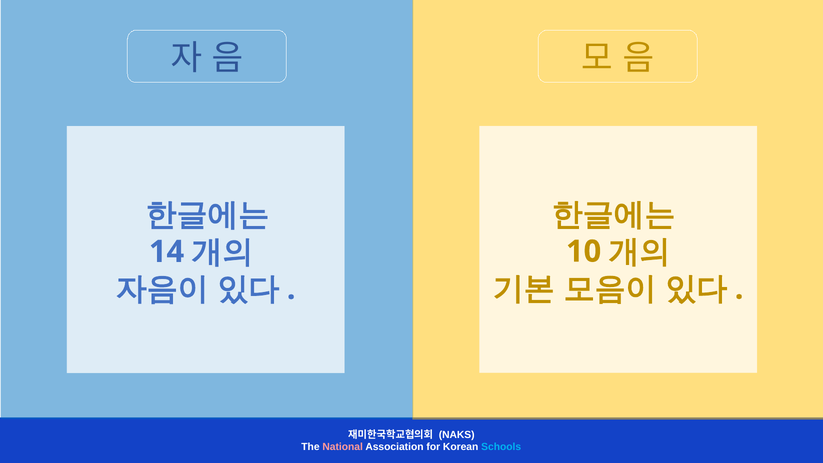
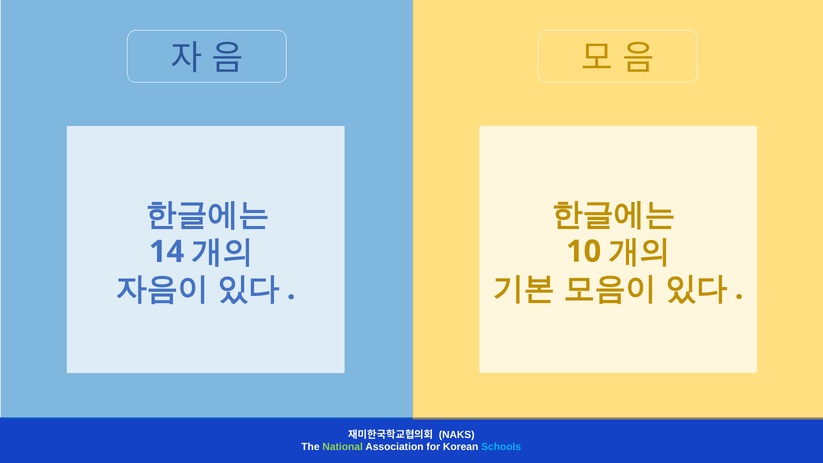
National colour: pink -> light green
